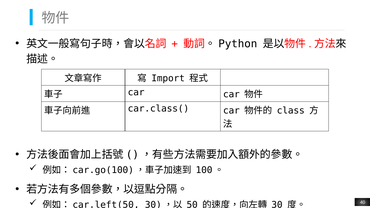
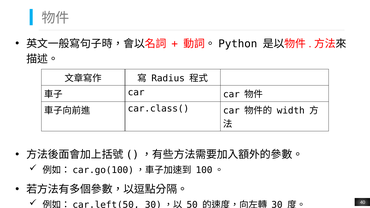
Import: Import -> Radius
class: class -> width
